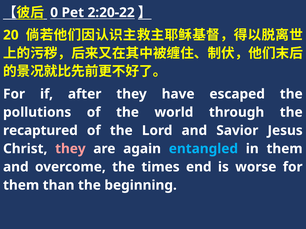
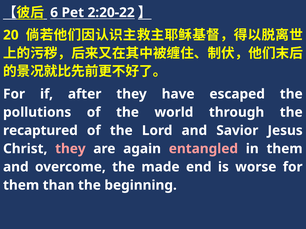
0: 0 -> 6
entangled colour: light blue -> pink
times: times -> made
